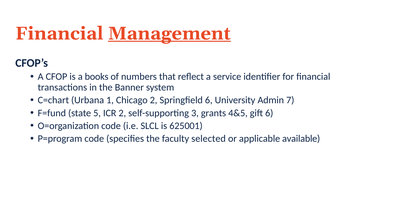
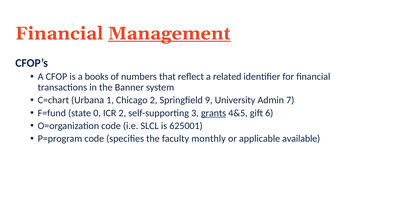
service: service -> related
Springfield 6: 6 -> 9
5: 5 -> 0
grants underline: none -> present
selected: selected -> monthly
